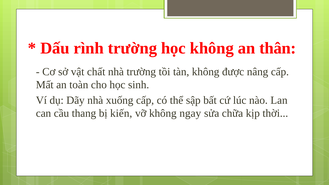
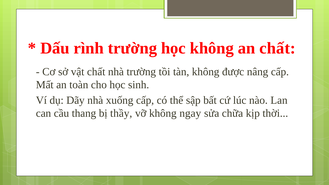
an thân: thân -> chất
kiến: kiến -> thầy
